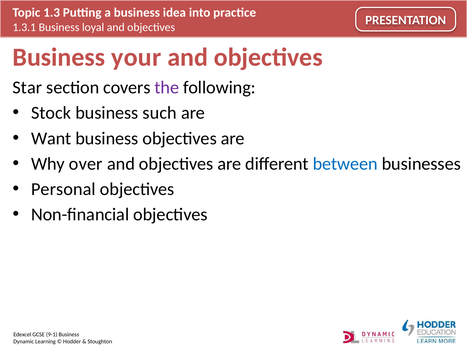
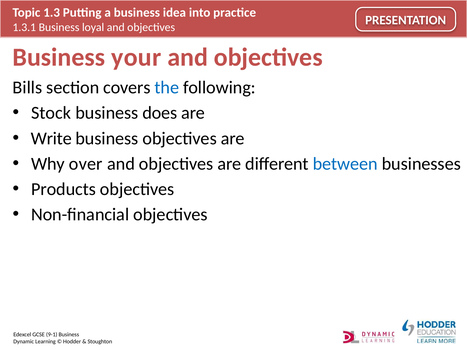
Star: Star -> Bills
the colour: purple -> blue
such: such -> does
Want: Want -> Write
Personal: Personal -> Products
